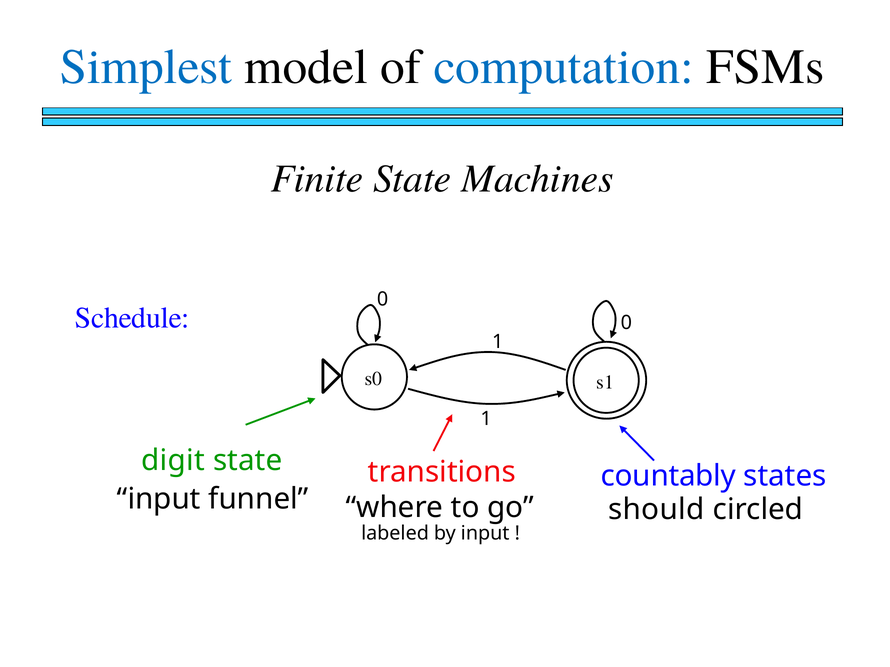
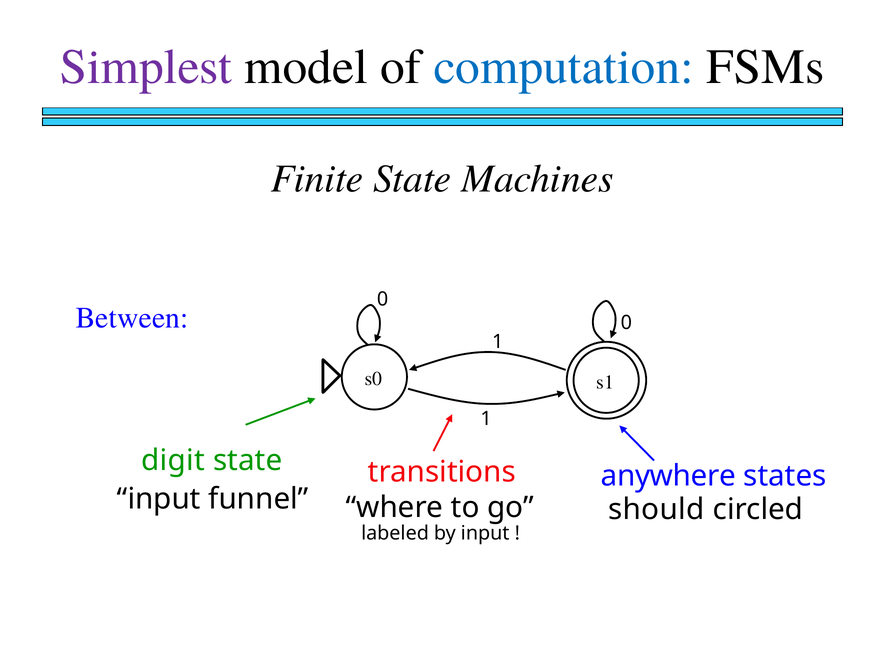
Simplest colour: blue -> purple
Schedule: Schedule -> Between
countably: countably -> anywhere
